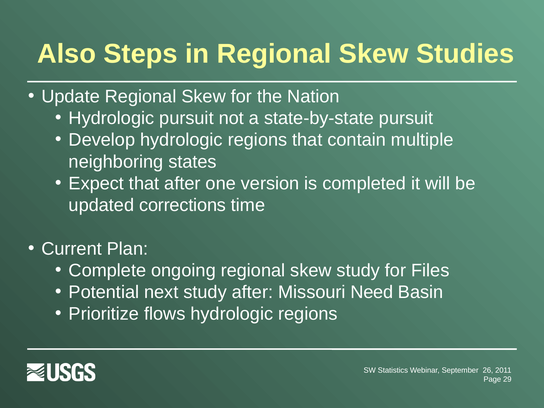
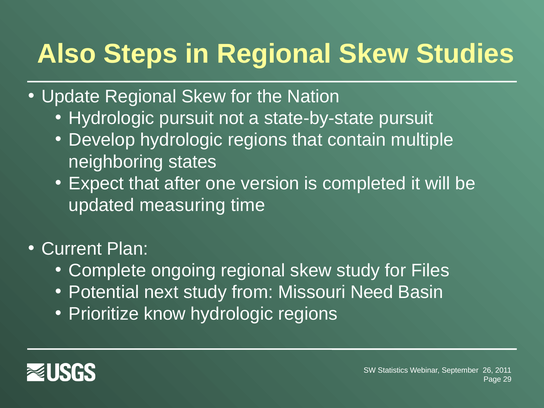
corrections: corrections -> measuring
study after: after -> from
flows: flows -> know
